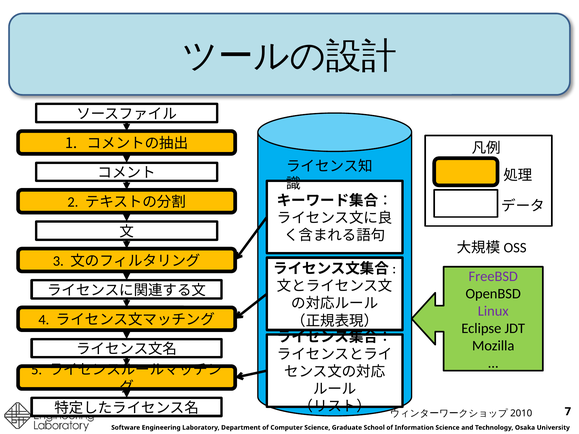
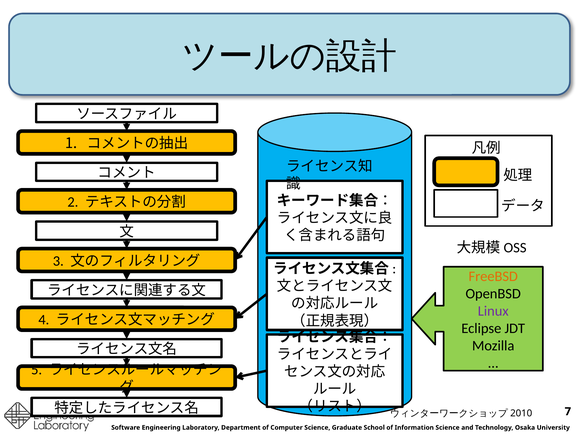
FreeBSD colour: purple -> orange
